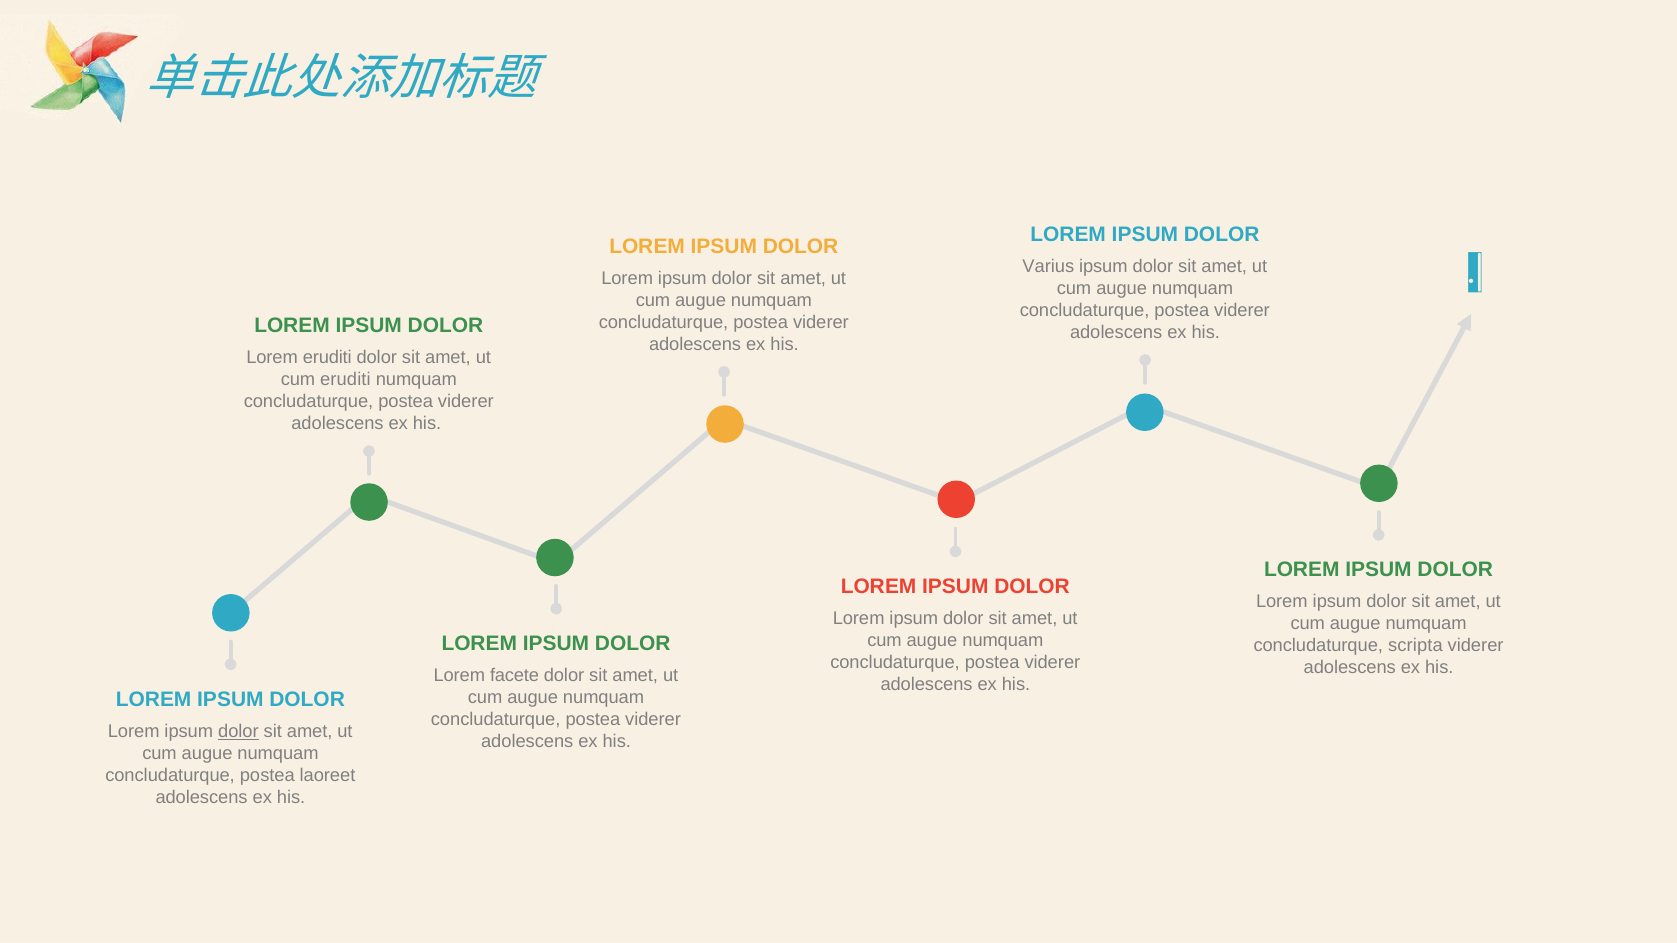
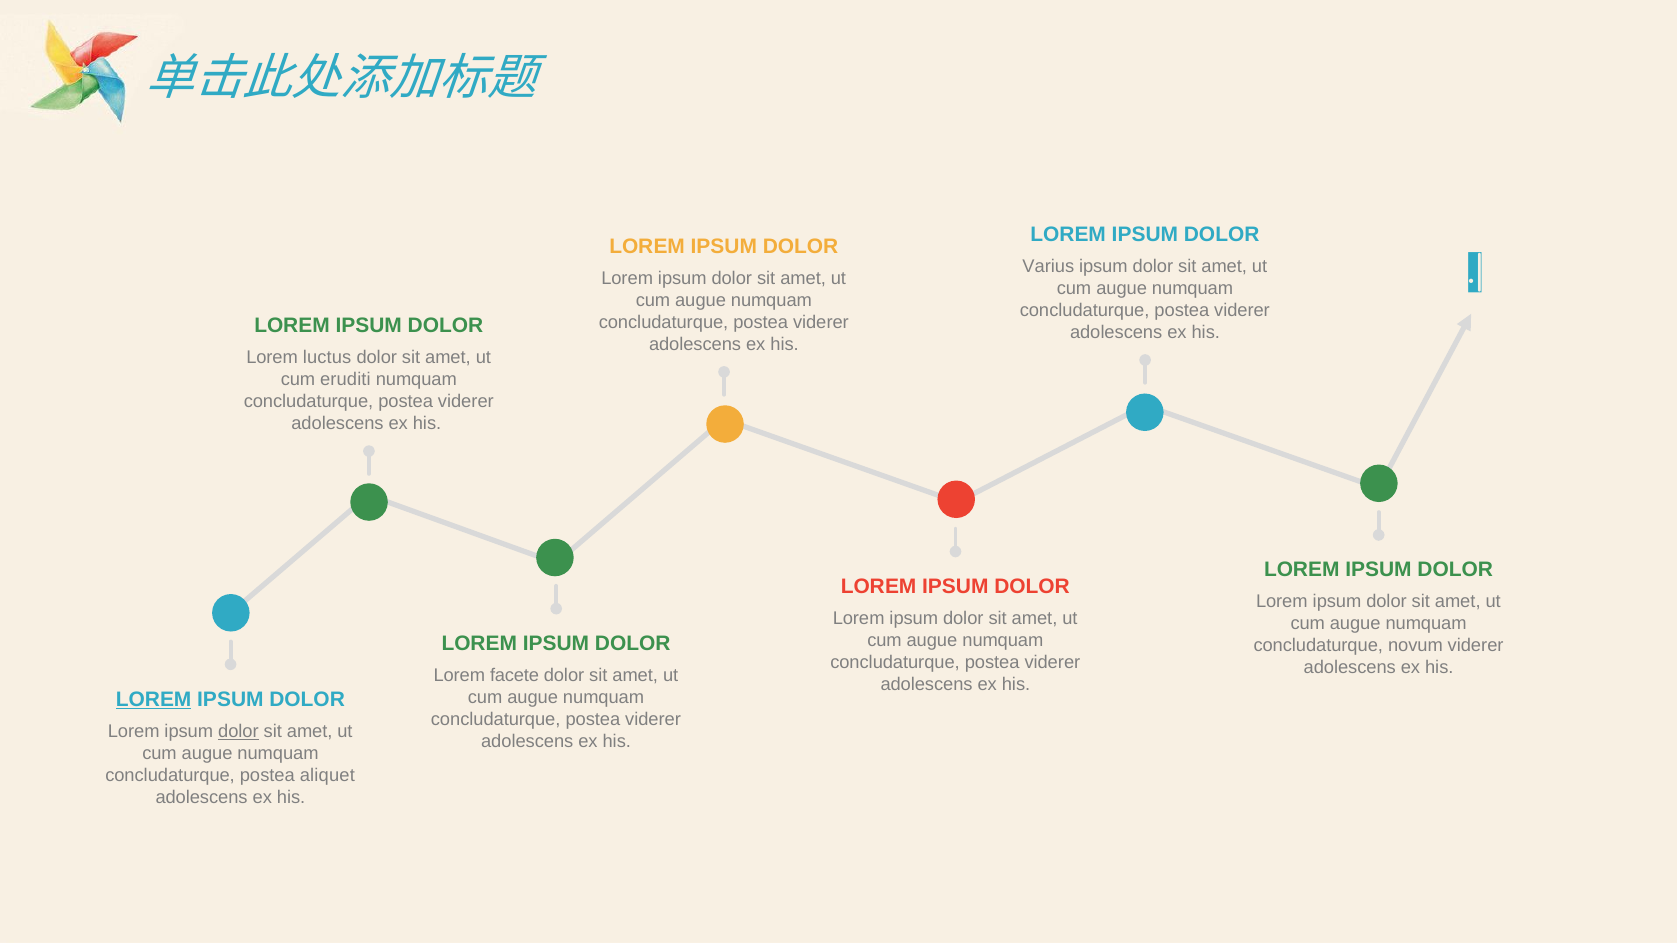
Lorem eruditi: eruditi -> luctus
scripta: scripta -> novum
LOREM at (154, 700) underline: none -> present
laoreet: laoreet -> aliquet
